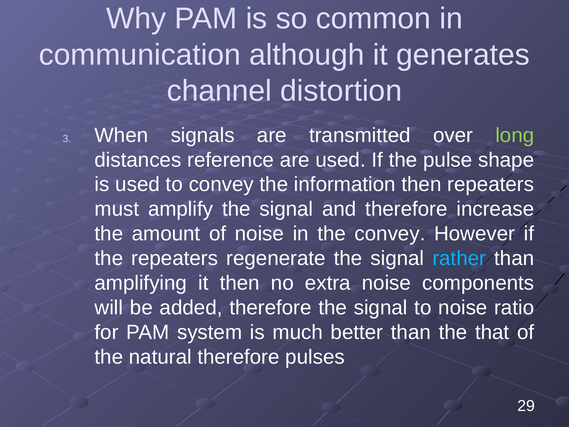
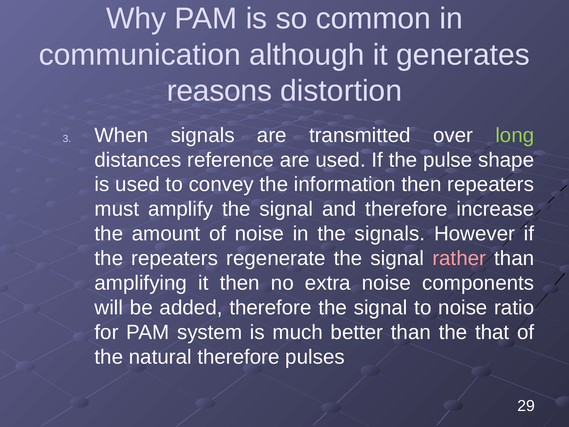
channel: channel -> reasons
the convey: convey -> signals
rather colour: light blue -> pink
